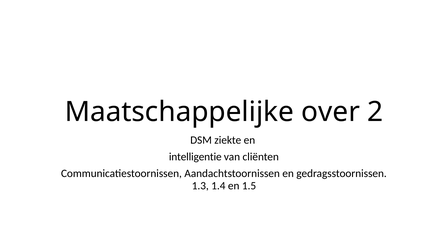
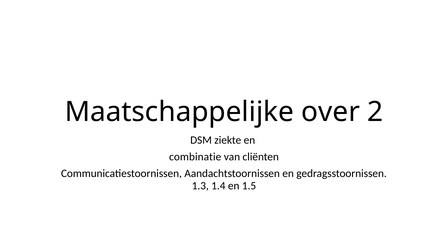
intelligentie: intelligentie -> combinatie
